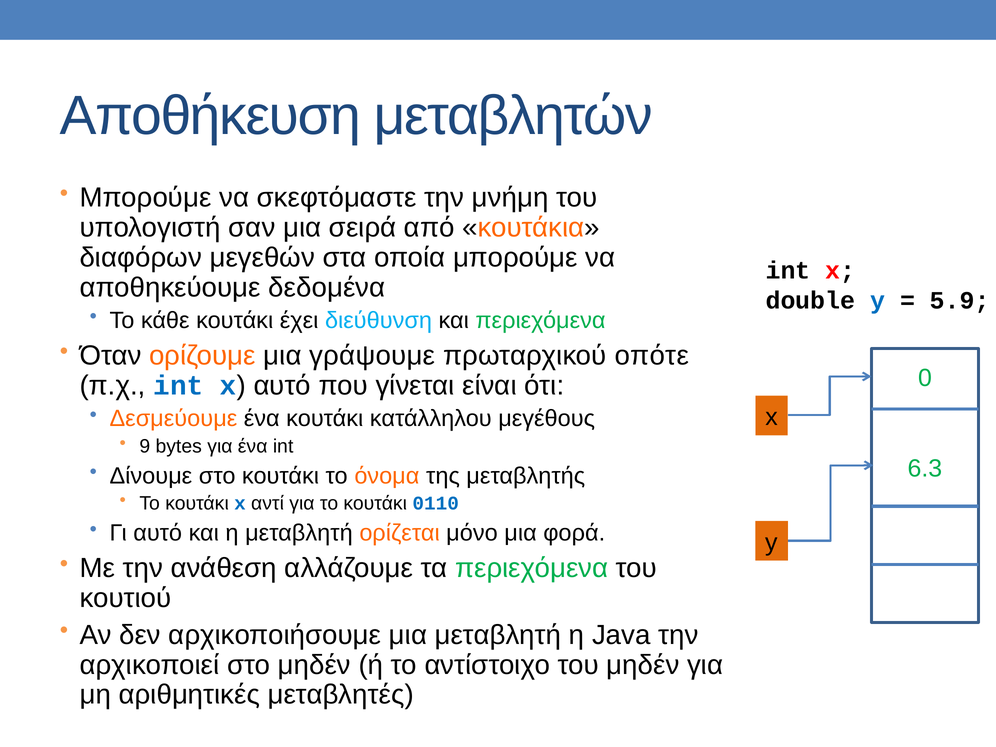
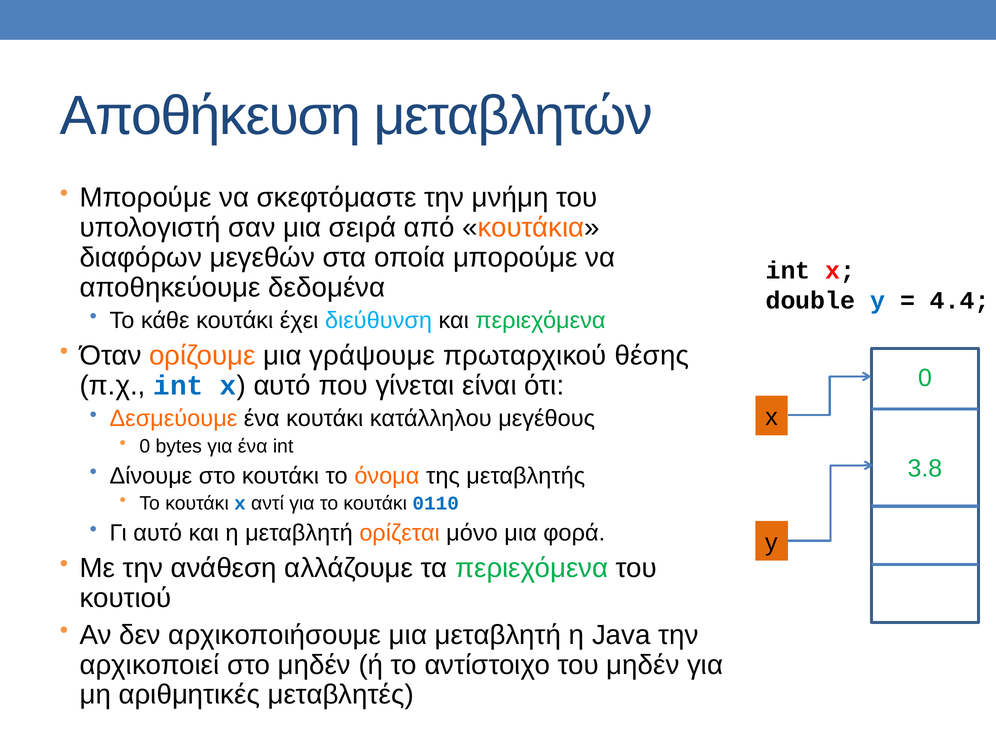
5.9: 5.9 -> 4.4
οπότε: οπότε -> θέσης
9 at (145, 446): 9 -> 0
6.3: 6.3 -> 3.8
